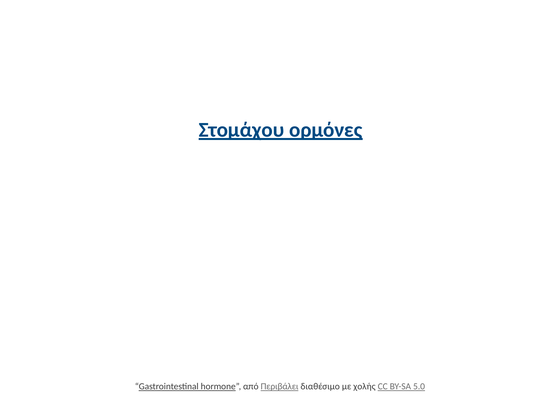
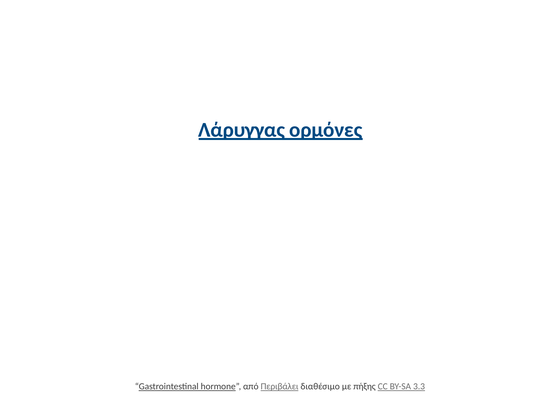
Στομάχου: Στομάχου -> Λάρυγγας
χολής: χολής -> πήξης
5.0: 5.0 -> 3.3
